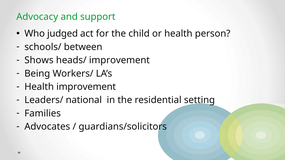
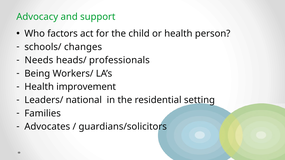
judged: judged -> factors
between: between -> changes
Shows: Shows -> Needs
heads/ improvement: improvement -> professionals
